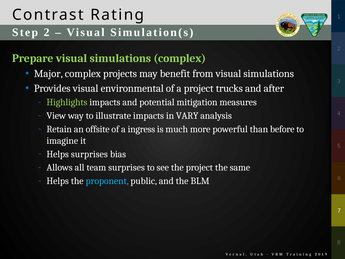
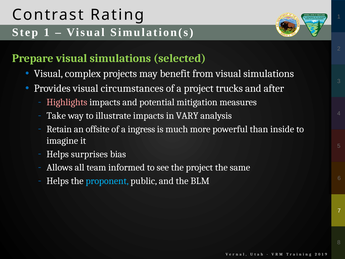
Step 2: 2 -> 1
simulations complex: complex -> selected
Major at (48, 74): Major -> Visual
environmental: environmental -> circumstances
Highlights colour: light green -> pink
View: View -> Take
before: before -> inside
team surprises: surprises -> informed
